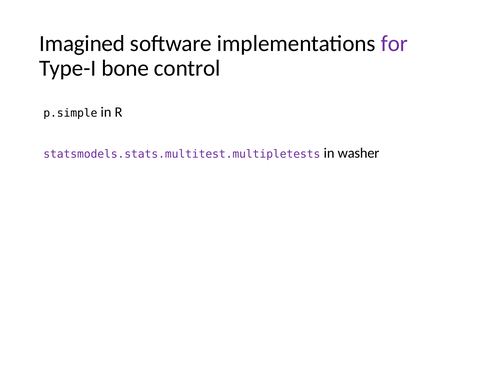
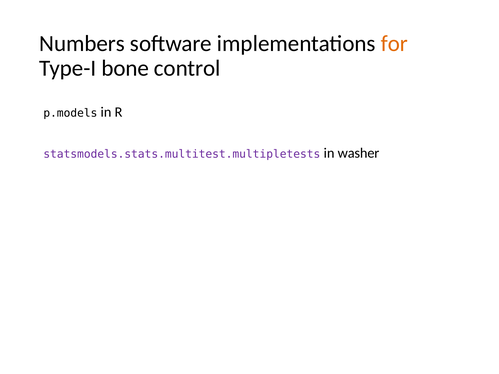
Imagined: Imagined -> Numbers
for colour: purple -> orange
p.simple: p.simple -> p.models
